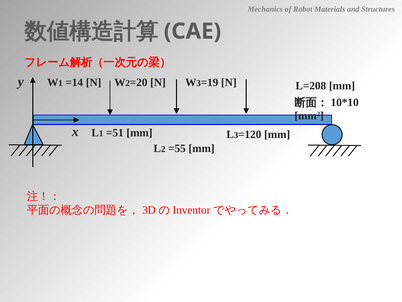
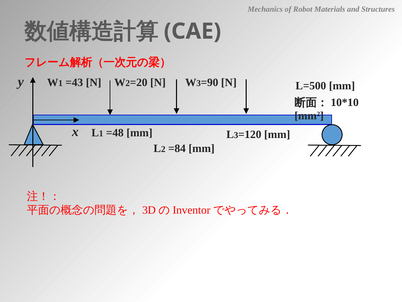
=14: =14 -> =43
=19: =19 -> =90
L=208: L=208 -> L=500
=51: =51 -> =48
=55: =55 -> =84
